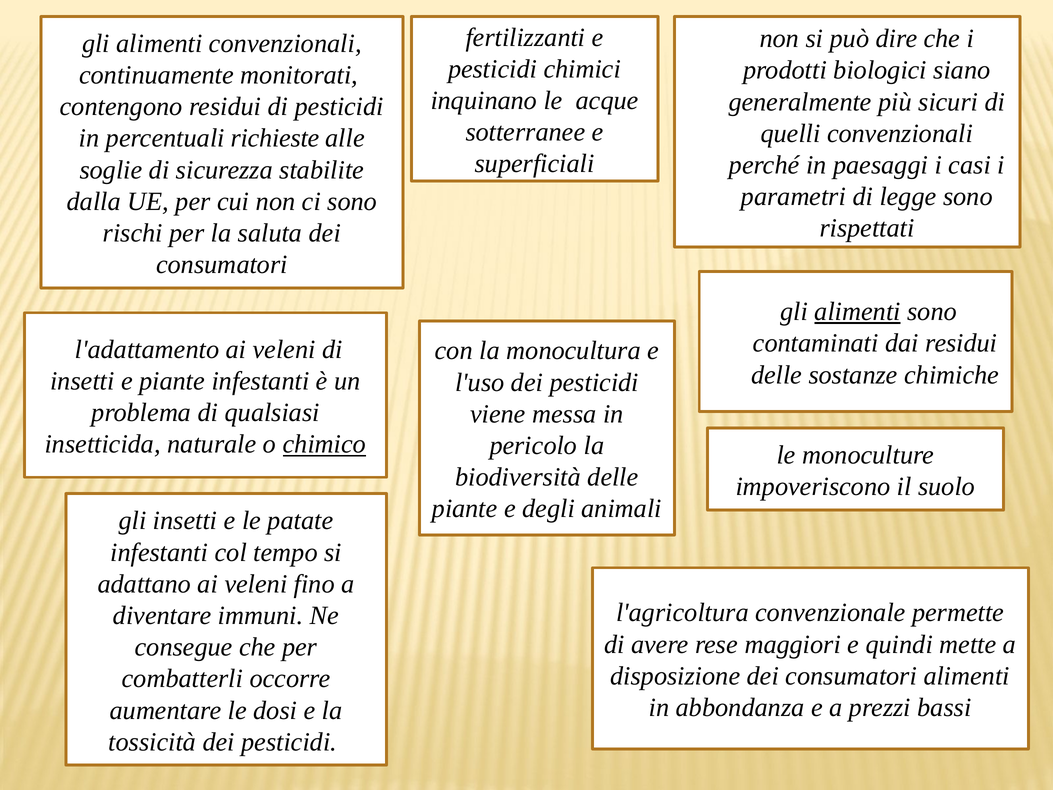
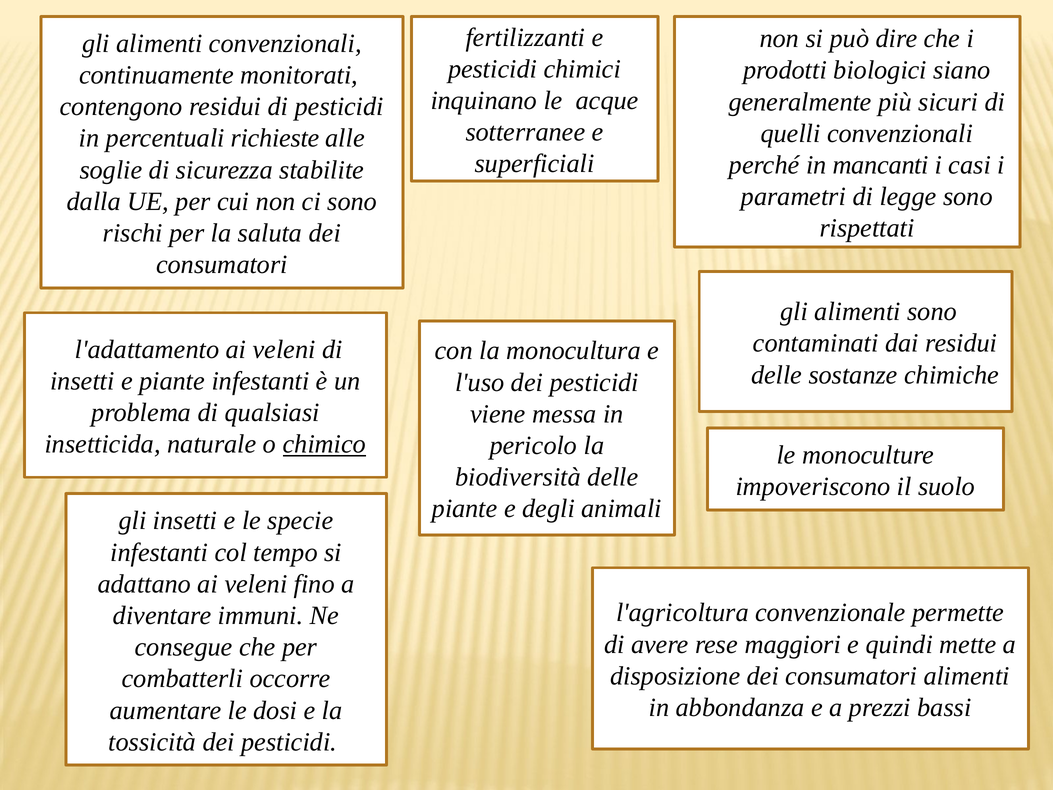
paesaggi: paesaggi -> mancanti
alimenti at (858, 312) underline: present -> none
patate: patate -> specie
